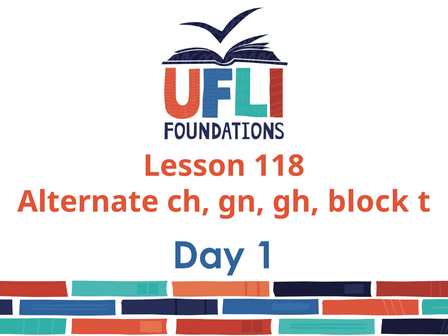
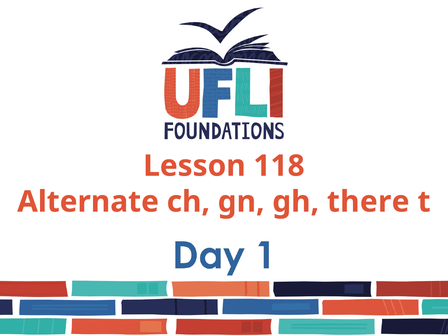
block: block -> there
